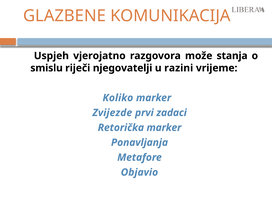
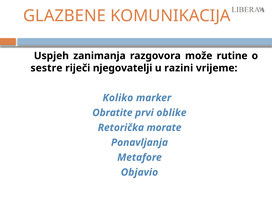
vjerojatno: vjerojatno -> zanimanja
stanja: stanja -> rutine
smislu: smislu -> sestre
Zvijezde: Zvijezde -> Obratite
zadaci: zadaci -> oblike
Retorička marker: marker -> morate
